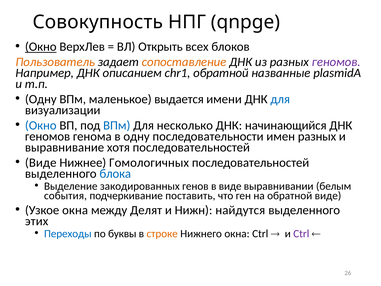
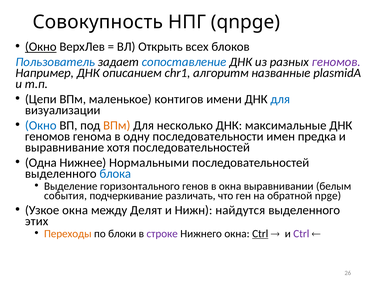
Пользователь colour: orange -> blue
сопоставление colour: orange -> blue
chr1 обратной: обратной -> алгоритм
Одну at (41, 99): Одну -> Цепи
выдается: выдается -> контигов
ВПм at (117, 125) colour: blue -> orange
начинающийся: начинающийся -> максимальные
имен разных: разных -> предка
Виде at (41, 163): Виде -> Одна
Гомологичных: Гомологичных -> Нормальными
закодированных: закодированных -> горизонтального
в виде: виде -> окна
поставить: поставить -> различать
обратной виде: виде -> npge
Переходы colour: blue -> orange
буквы: буквы -> блоки
строке colour: orange -> purple
Ctrl at (260, 233) underline: none -> present
